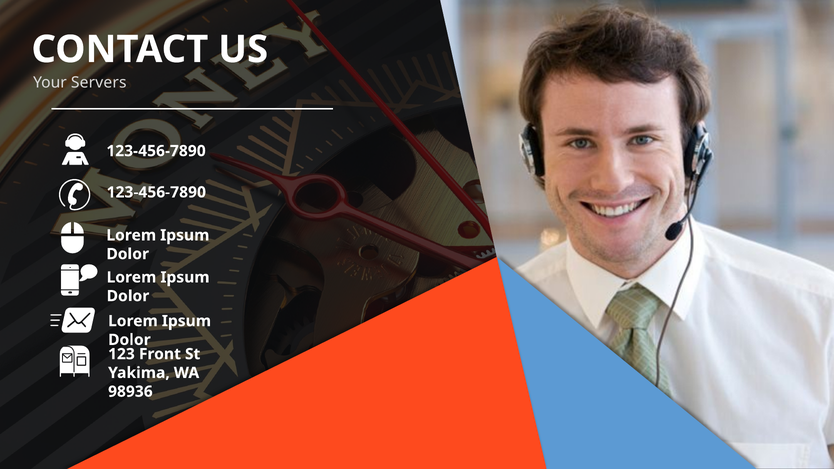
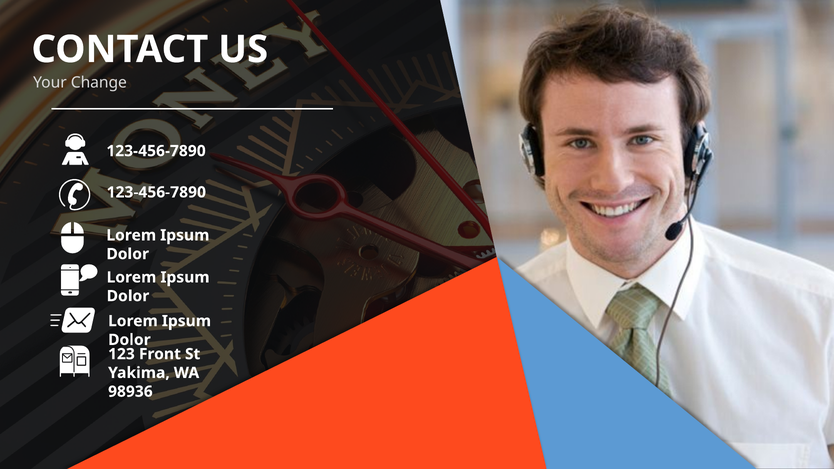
Servers: Servers -> Change
